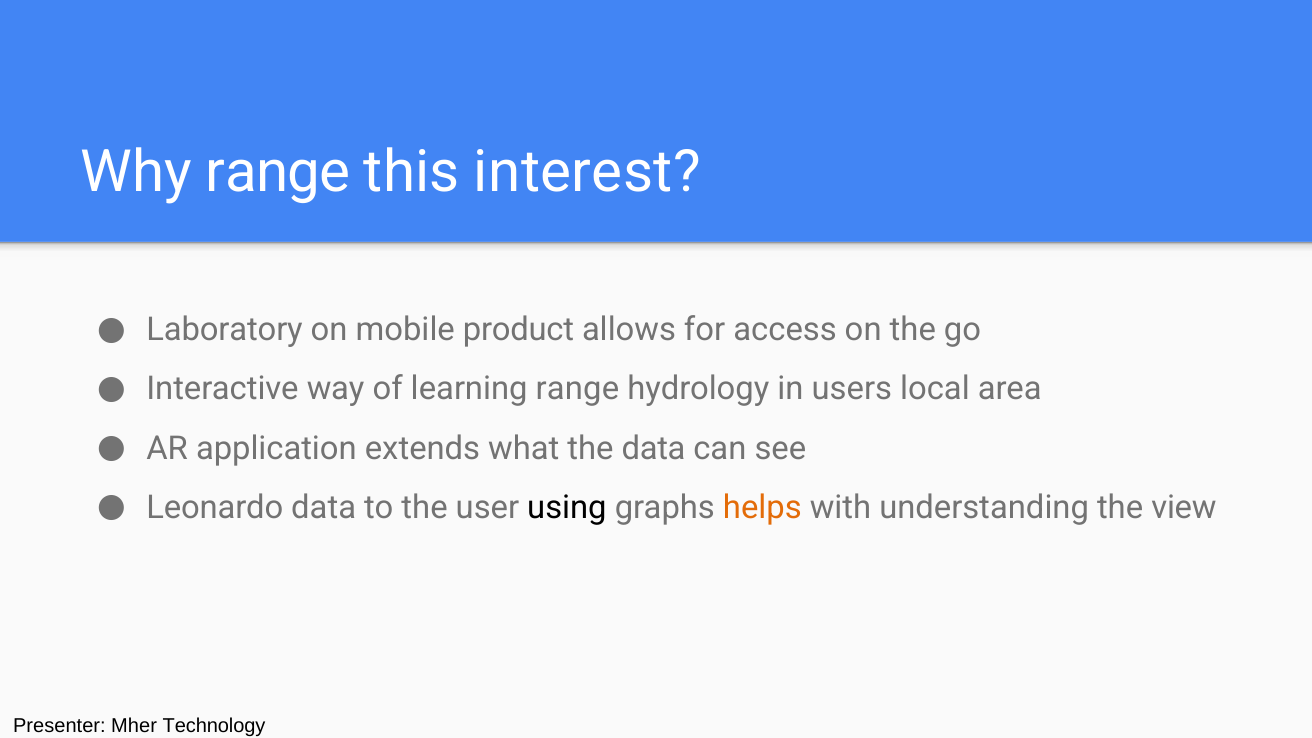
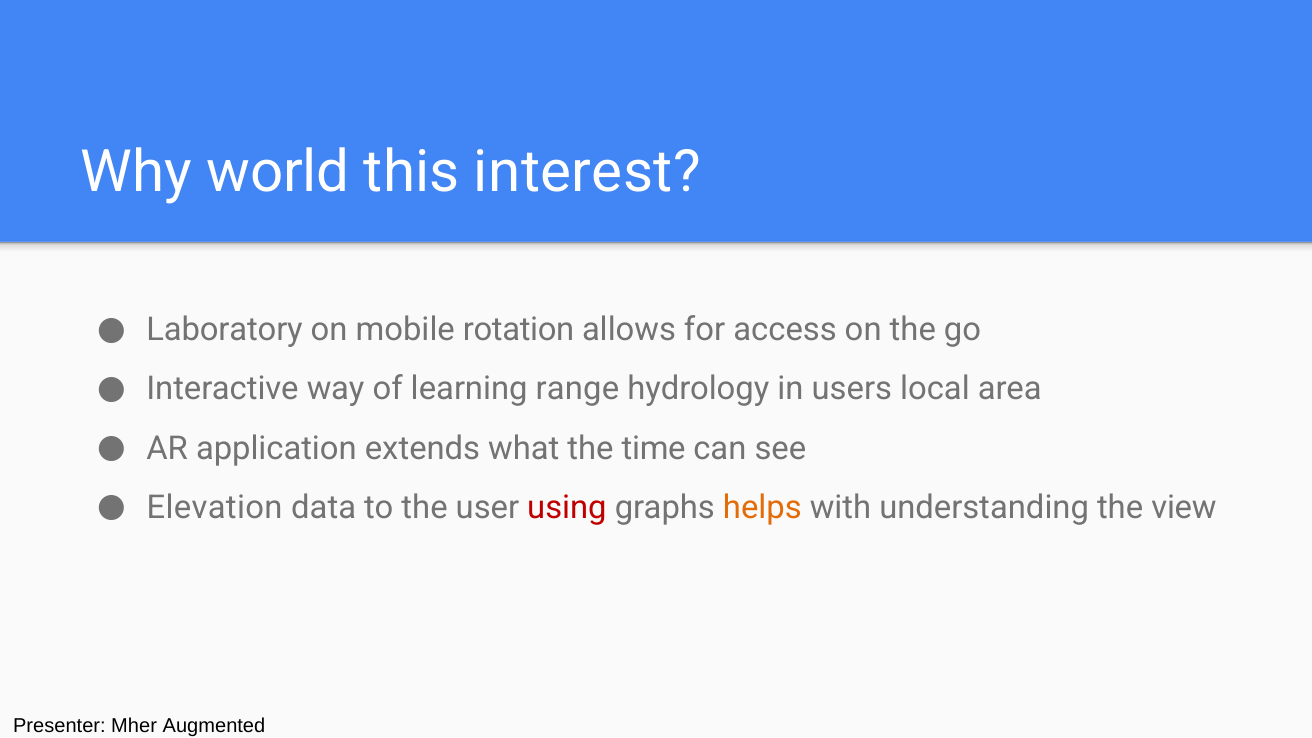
Why range: range -> world
product: product -> rotation
the data: data -> time
Leonardo: Leonardo -> Elevation
using colour: black -> red
Technology: Technology -> Augmented
